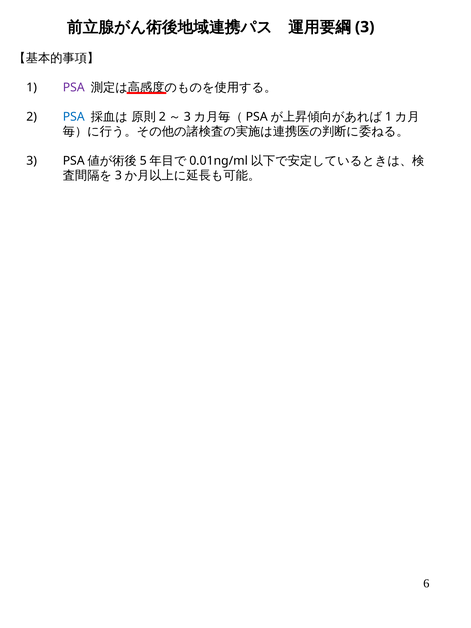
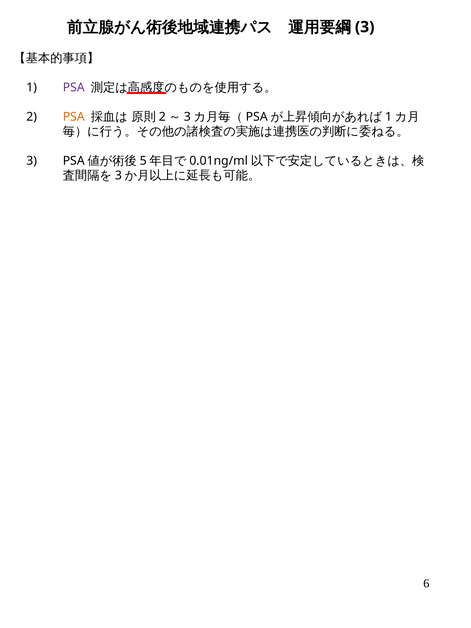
PSA at (74, 117) colour: blue -> orange
